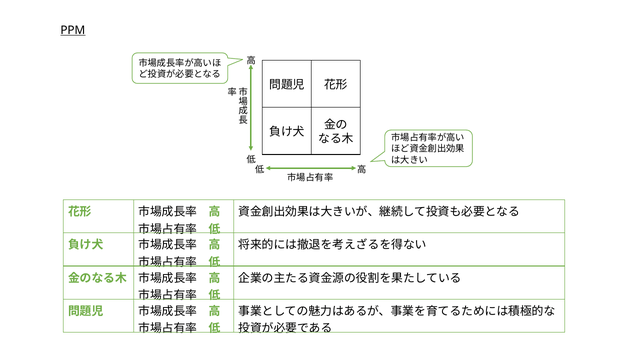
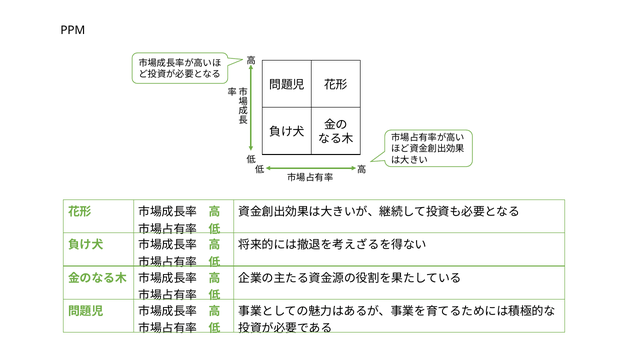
PPM underline: present -> none
